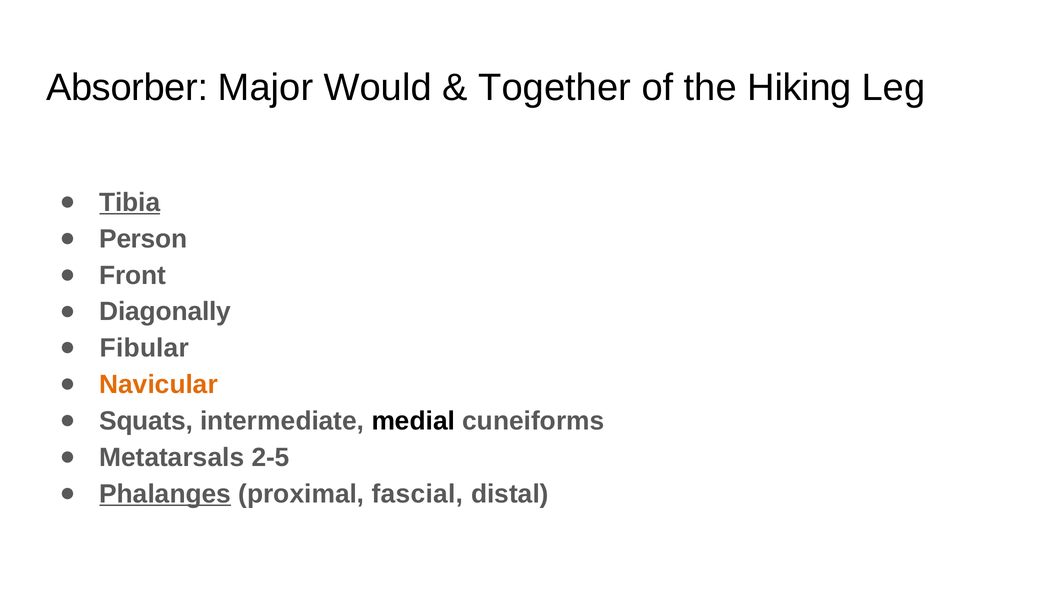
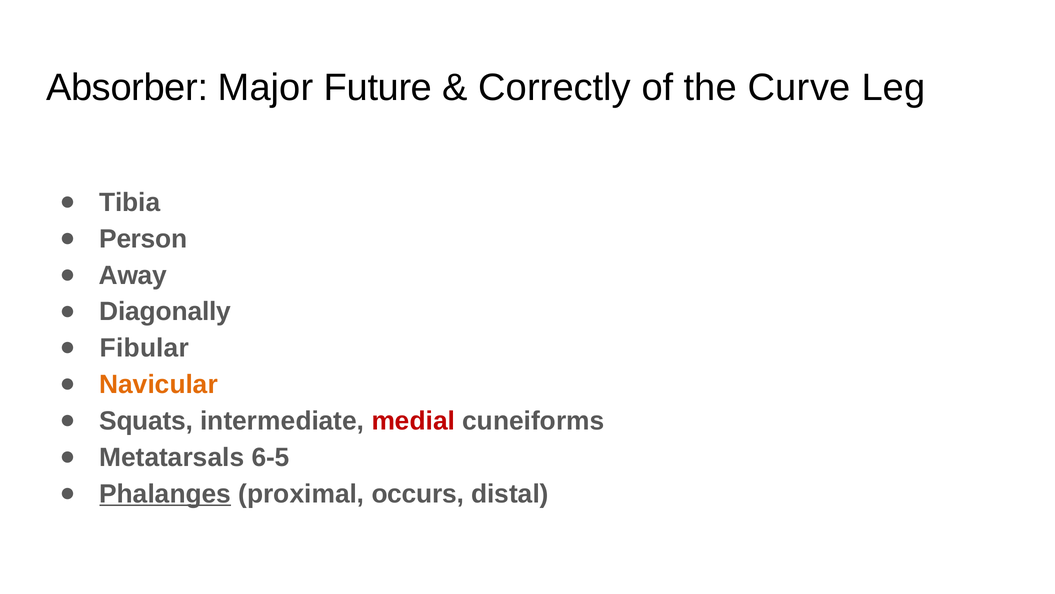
Would: Would -> Future
Together: Together -> Correctly
Hiking: Hiking -> Curve
Tibia underline: present -> none
Front: Front -> Away
medial colour: black -> red
2-5: 2-5 -> 6-5
fascial: fascial -> occurs
